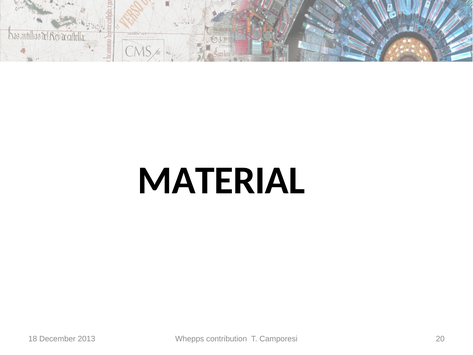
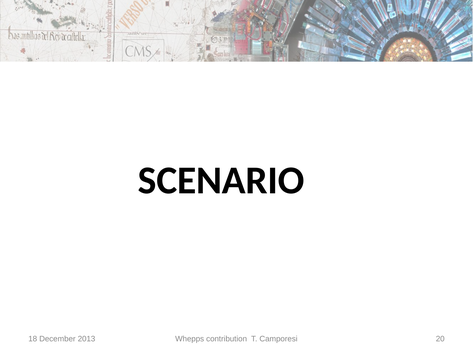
MATERIAL: MATERIAL -> SCENARIO
